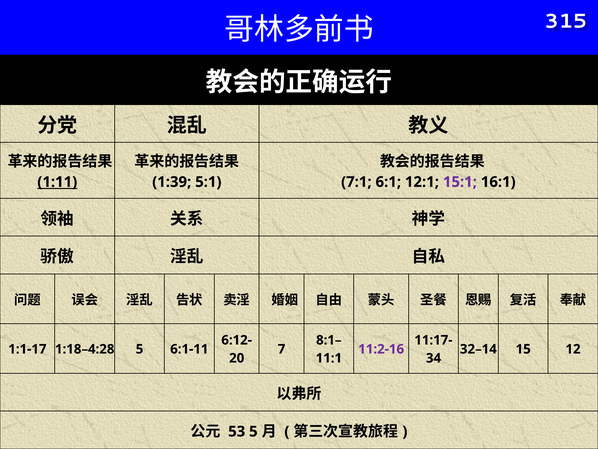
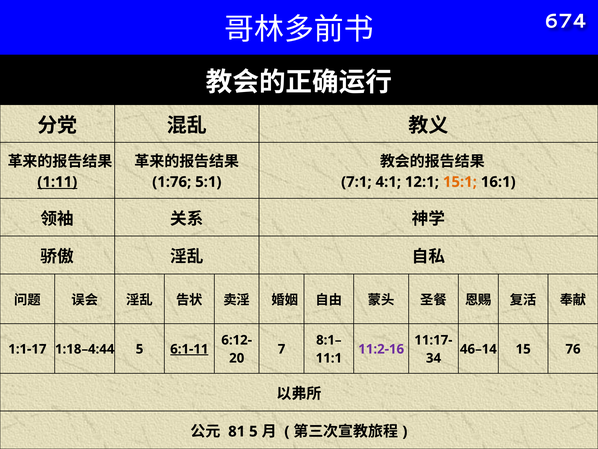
315: 315 -> 674
1:39: 1:39 -> 1:76
6:1: 6:1 -> 4:1
15:1 colour: purple -> orange
1:18–4:28: 1:18–4:28 -> 1:18–4:44
6:1-11 underline: none -> present
32–14: 32–14 -> 46–14
12: 12 -> 76
53: 53 -> 81
